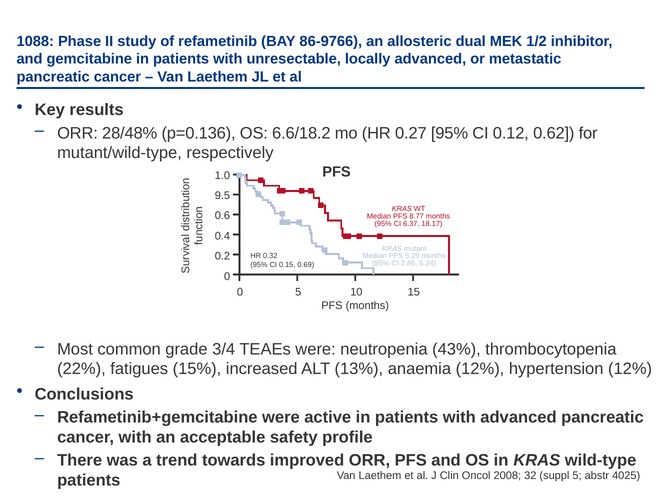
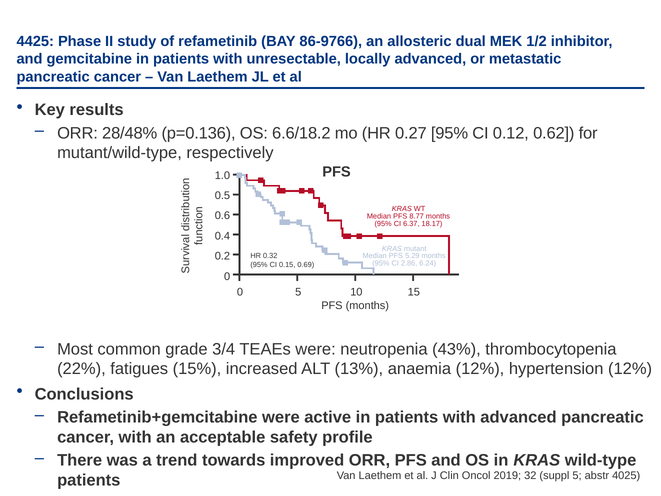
1088: 1088 -> 4425
9.5: 9.5 -> 0.5
2008: 2008 -> 2019
